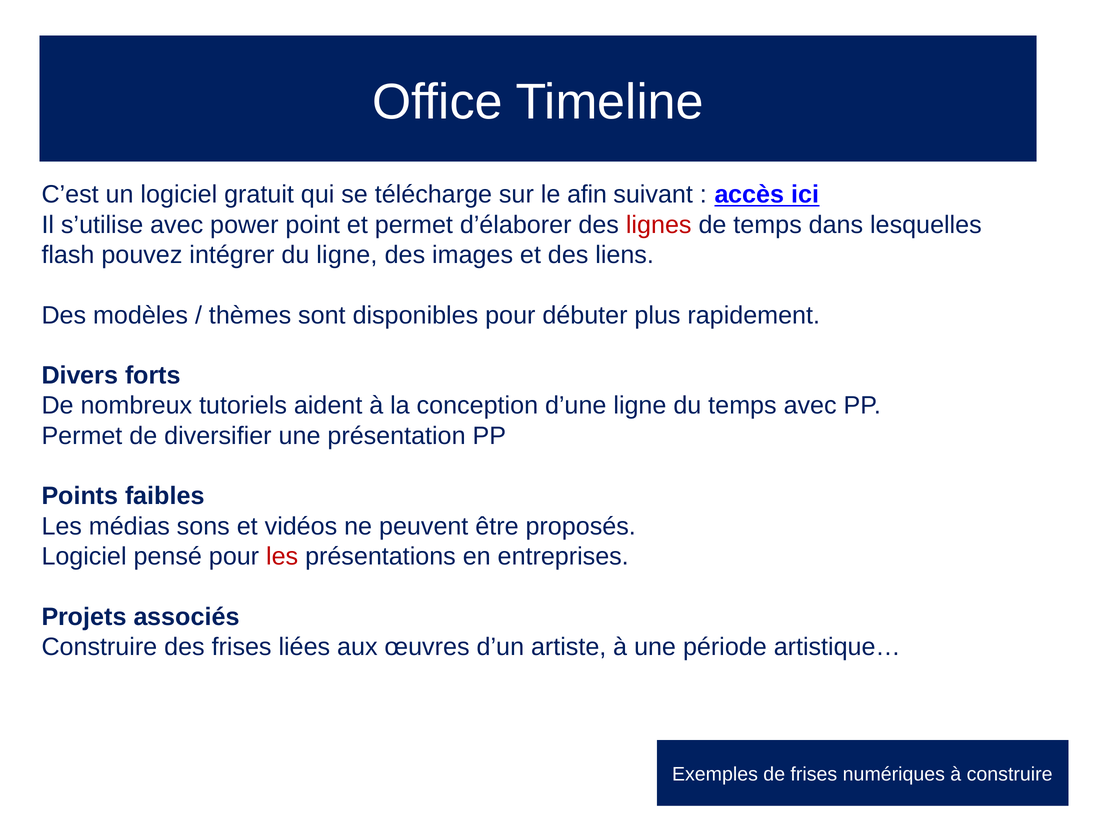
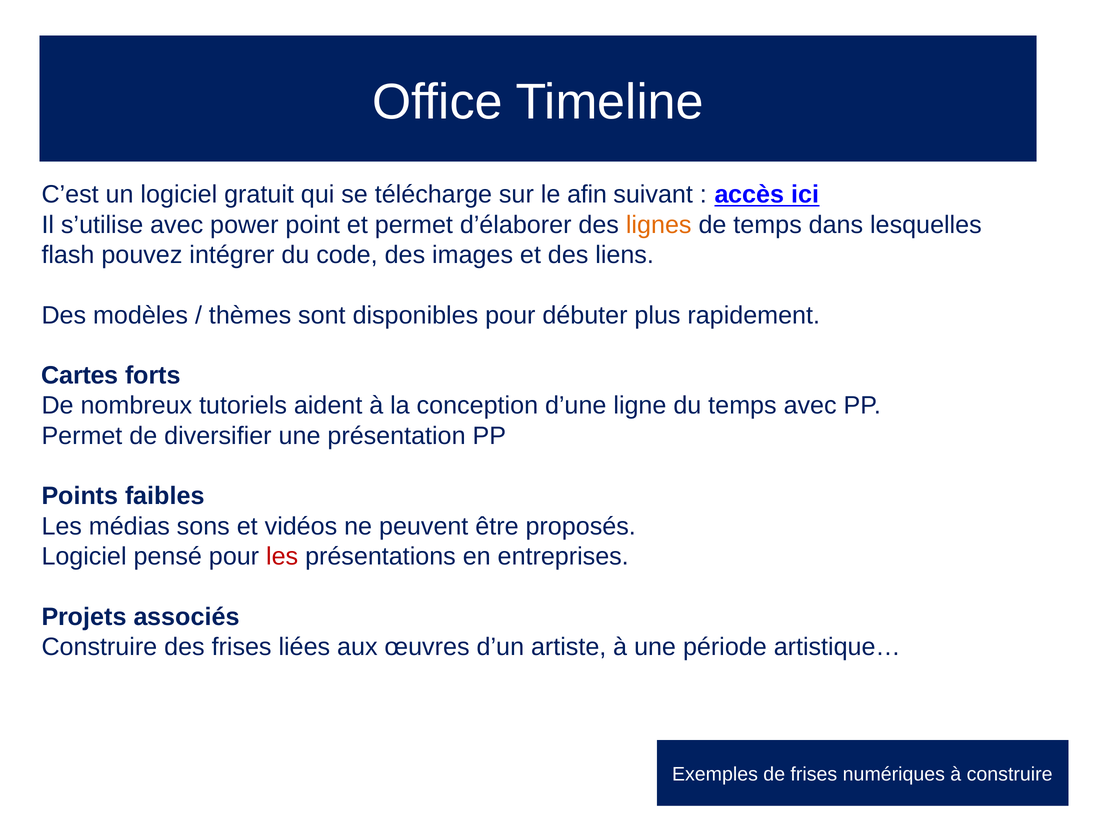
lignes colour: red -> orange
du ligne: ligne -> code
Divers: Divers -> Cartes
